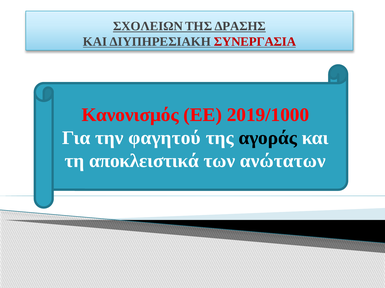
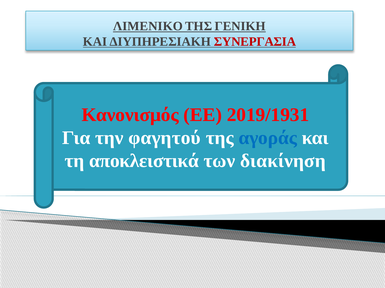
ΣΧΟΛΕΙΩΝ: ΣΧΟΛΕΙΩΝ -> ΛΙΜΕΝΙΚΟ
ΔΡΑΣΗΣ: ΔΡΑΣΗΣ -> ΓΕΝΙΚΗ
2019/1000: 2019/1000 -> 2019/1931
αγοράς colour: black -> blue
ανώτατων: ανώτατων -> διακίνηση
